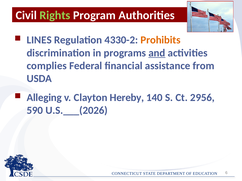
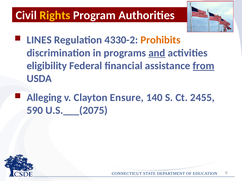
Rights colour: light green -> yellow
complies: complies -> eligibility
from underline: none -> present
Hereby: Hereby -> Ensure
2956: 2956 -> 2455
U.S.___(2026: U.S.___(2026 -> U.S.___(2075
